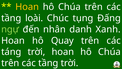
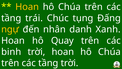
loài: loài -> trái
ngự colour: light green -> yellow
táng: táng -> binh
